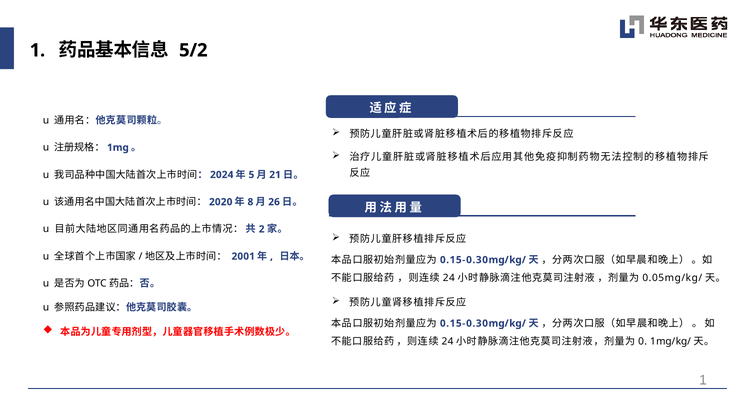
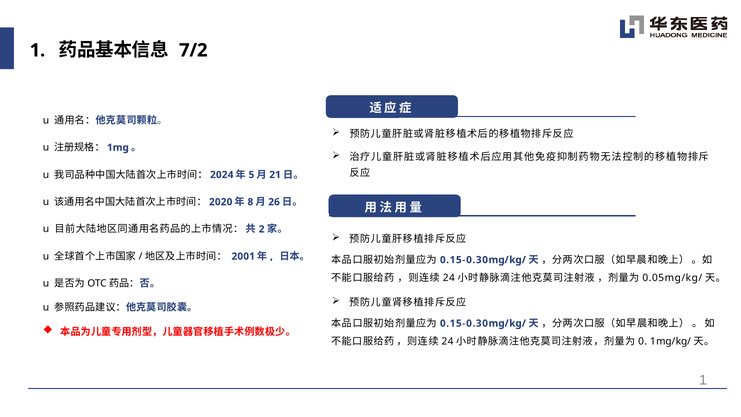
5/2: 5/2 -> 7/2
